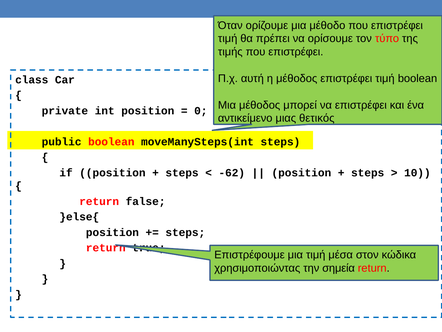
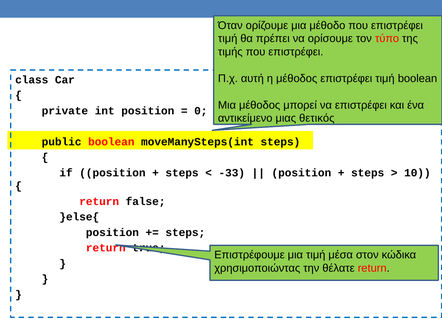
-62: -62 -> -33
σημεία: σημεία -> θέλατε
